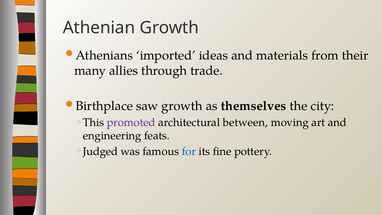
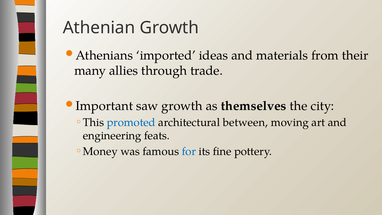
Birthplace: Birthplace -> Important
promoted colour: purple -> blue
Judged: Judged -> Money
